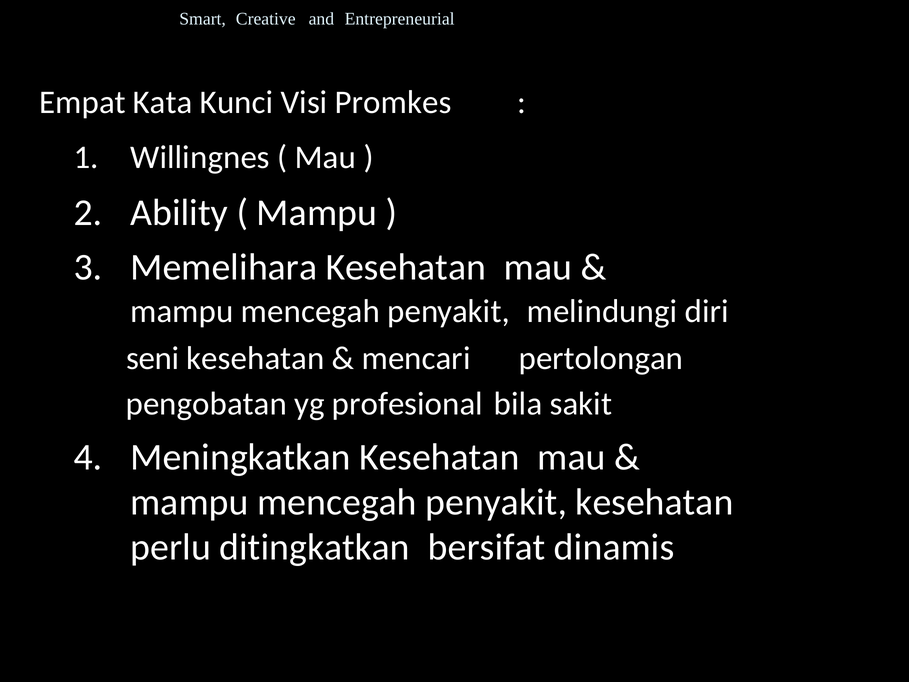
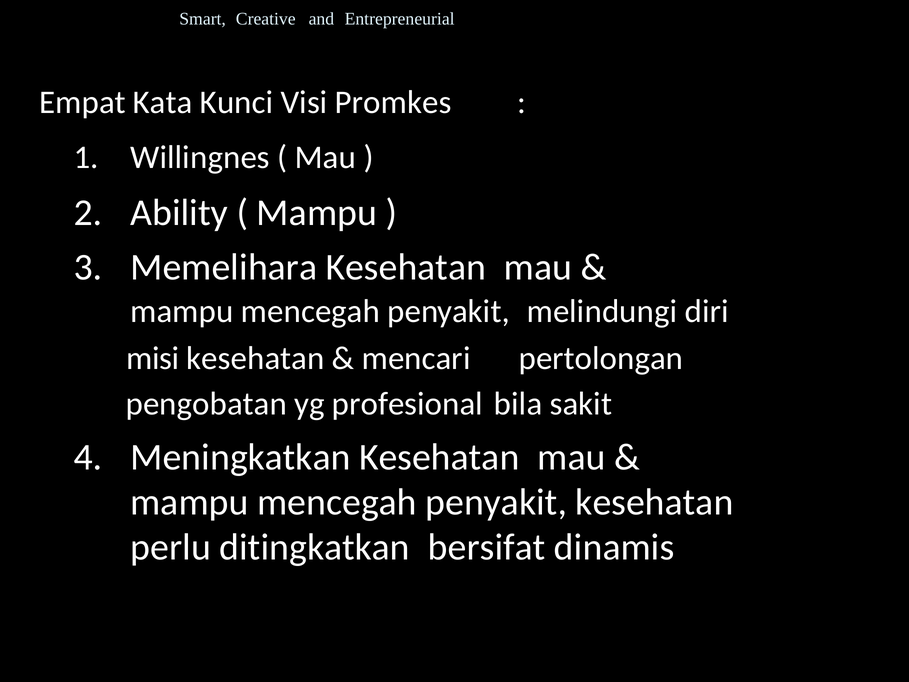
seni: seni -> misi
